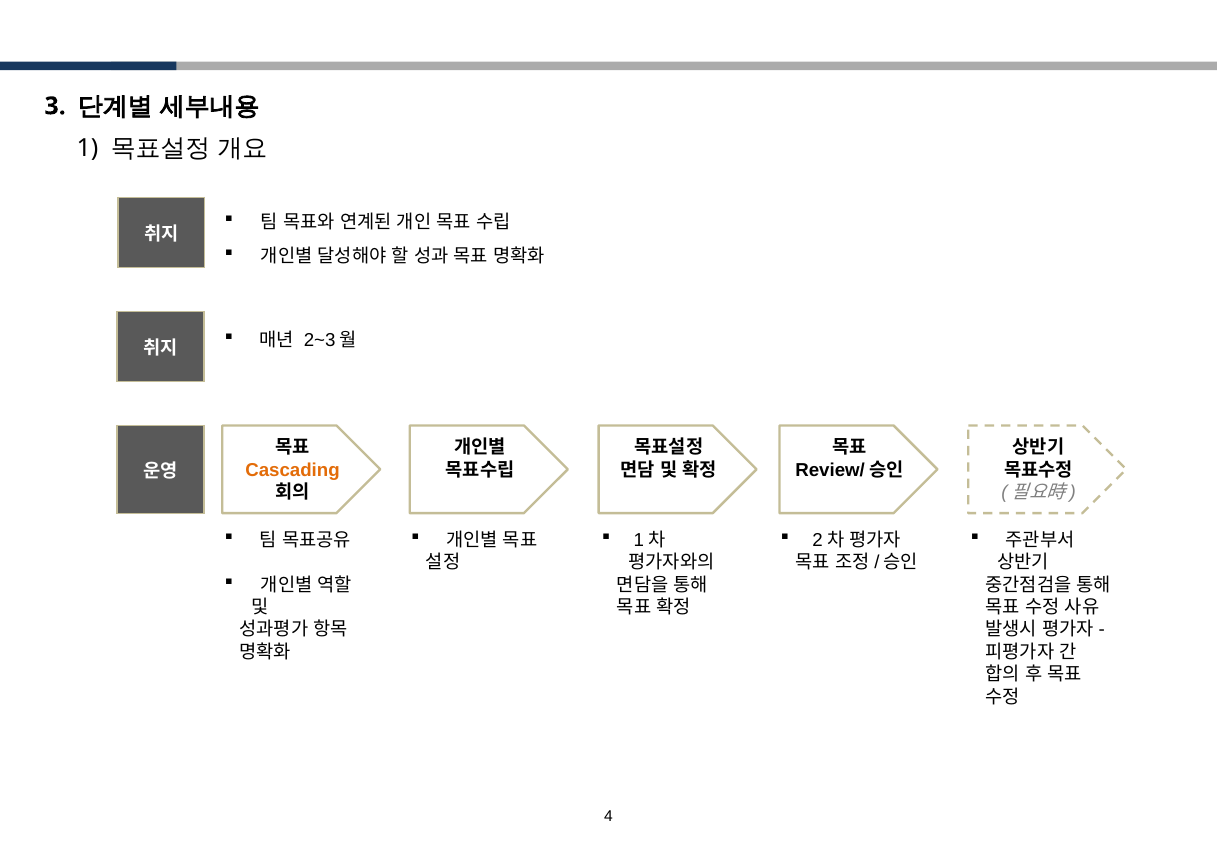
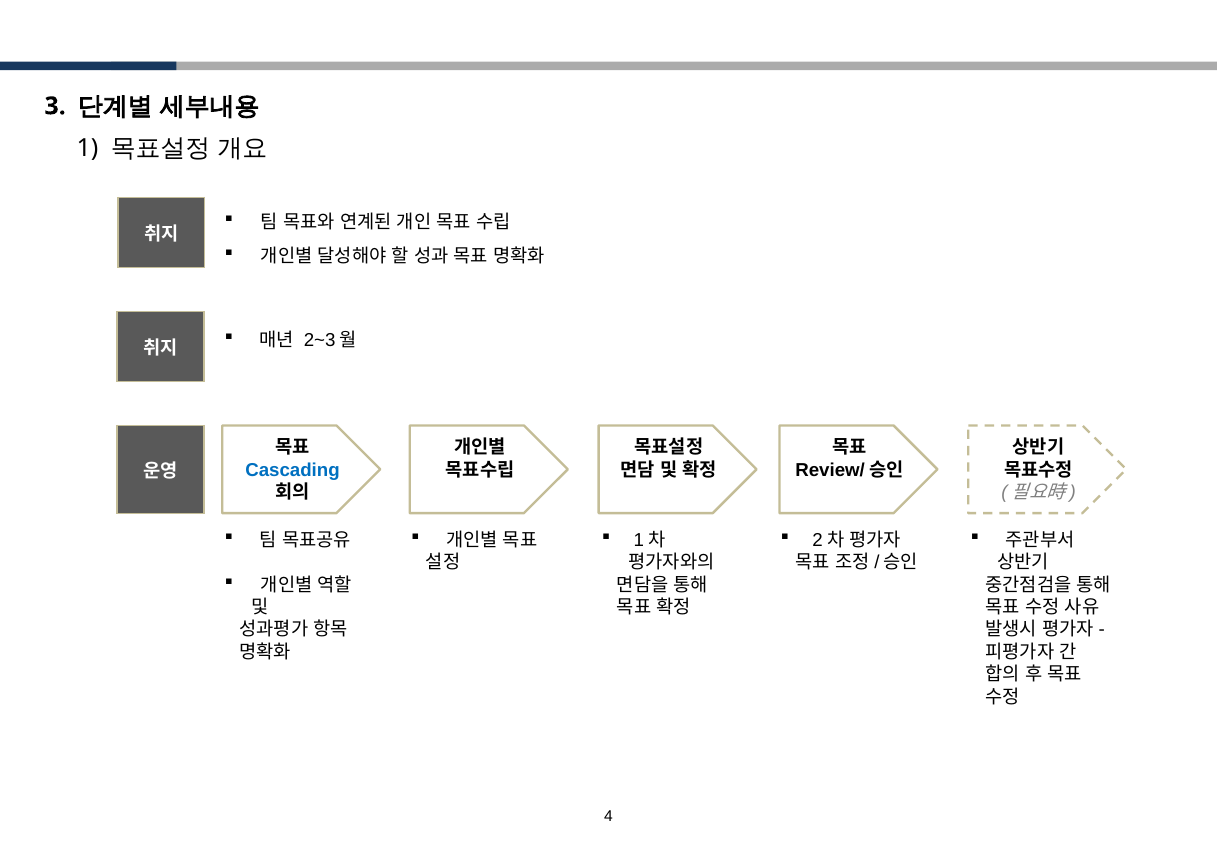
Cascading colour: orange -> blue
